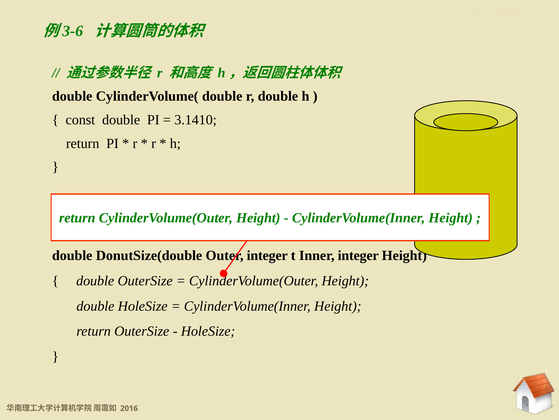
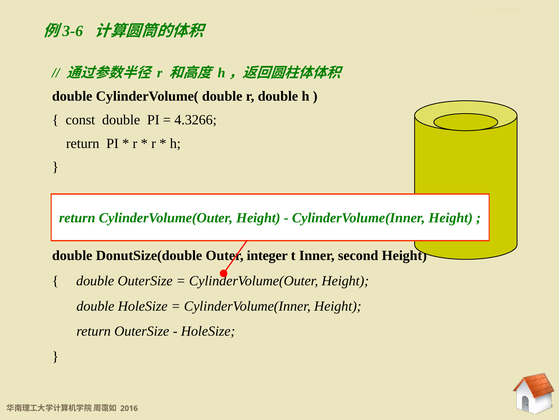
3.1410: 3.1410 -> 4.3266
Inner integer: integer -> second
